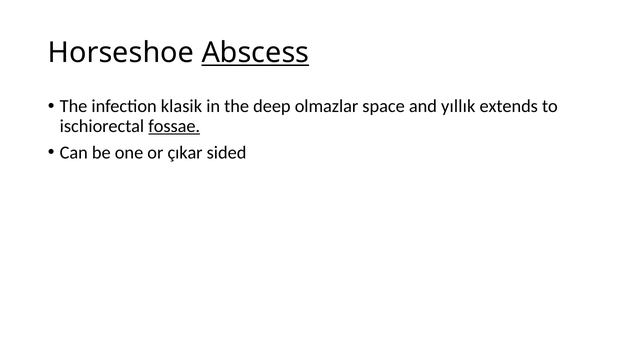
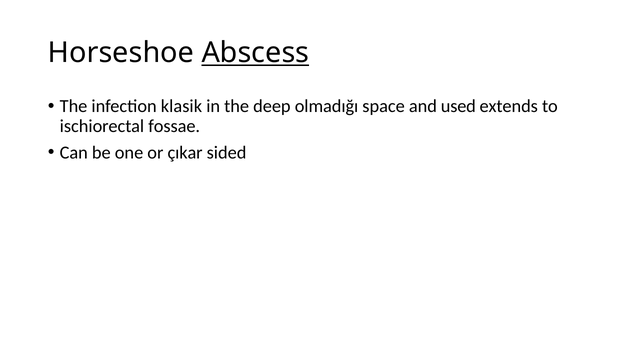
olmazlar: olmazlar -> olmadığı
yıllık: yıllık -> used
fossae underline: present -> none
